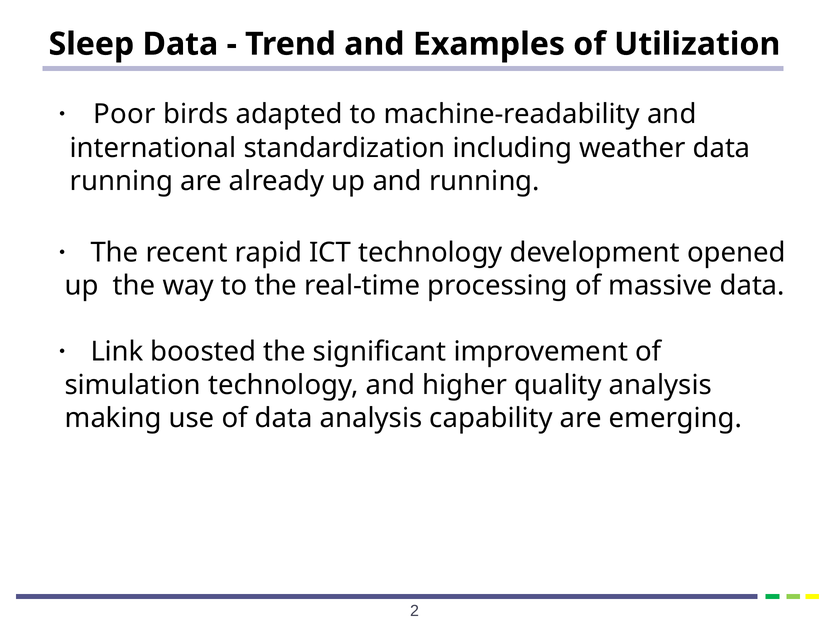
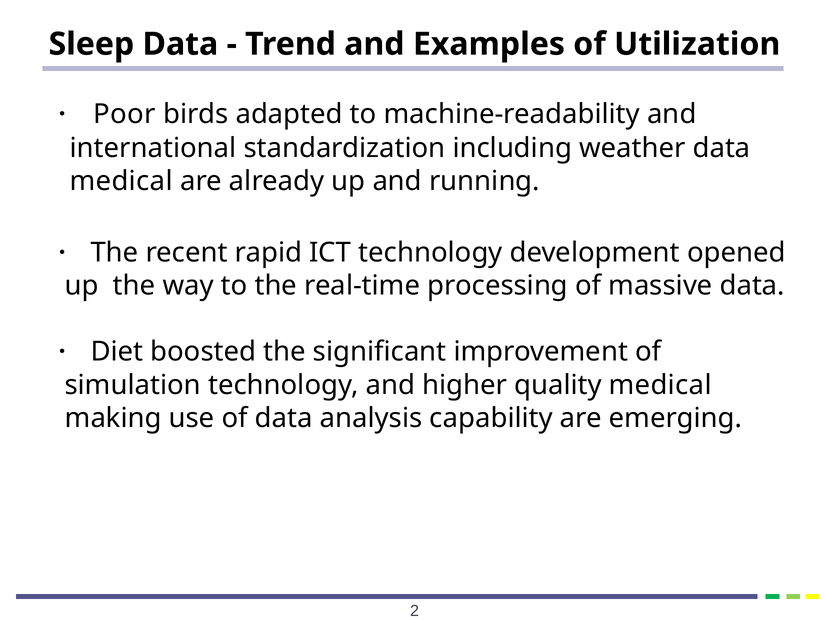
running at (121, 181): running -> medical
Link: Link -> Diet
quality analysis: analysis -> medical
